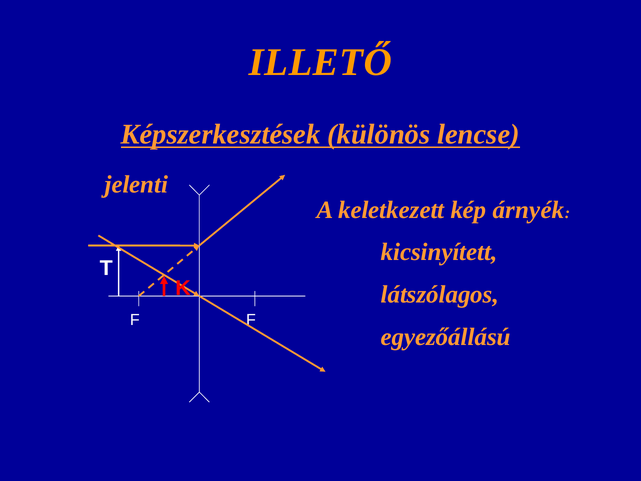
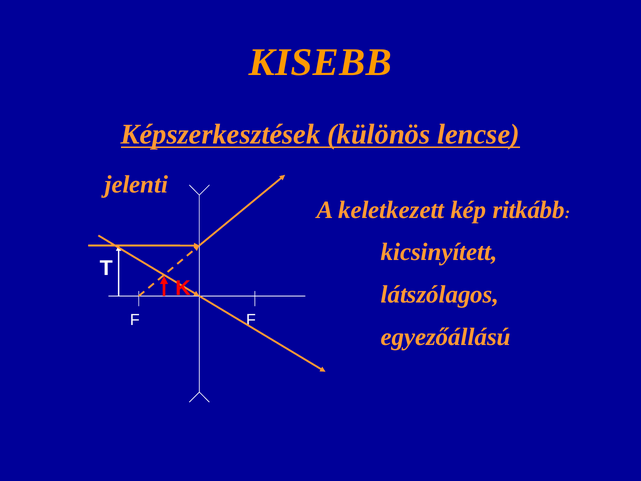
ILLETŐ: ILLETŐ -> KISEBB
árnyék: árnyék -> ritkább
